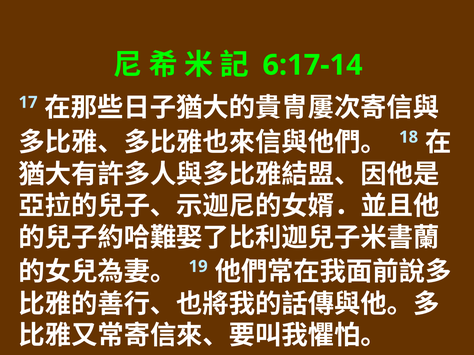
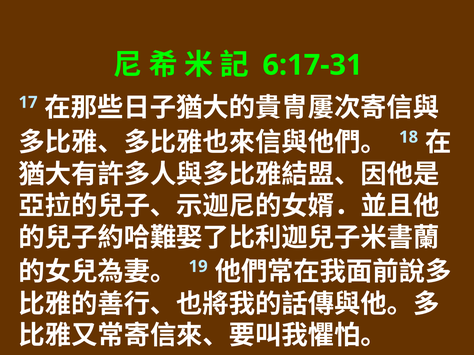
6:17-14: 6:17-14 -> 6:17-31
